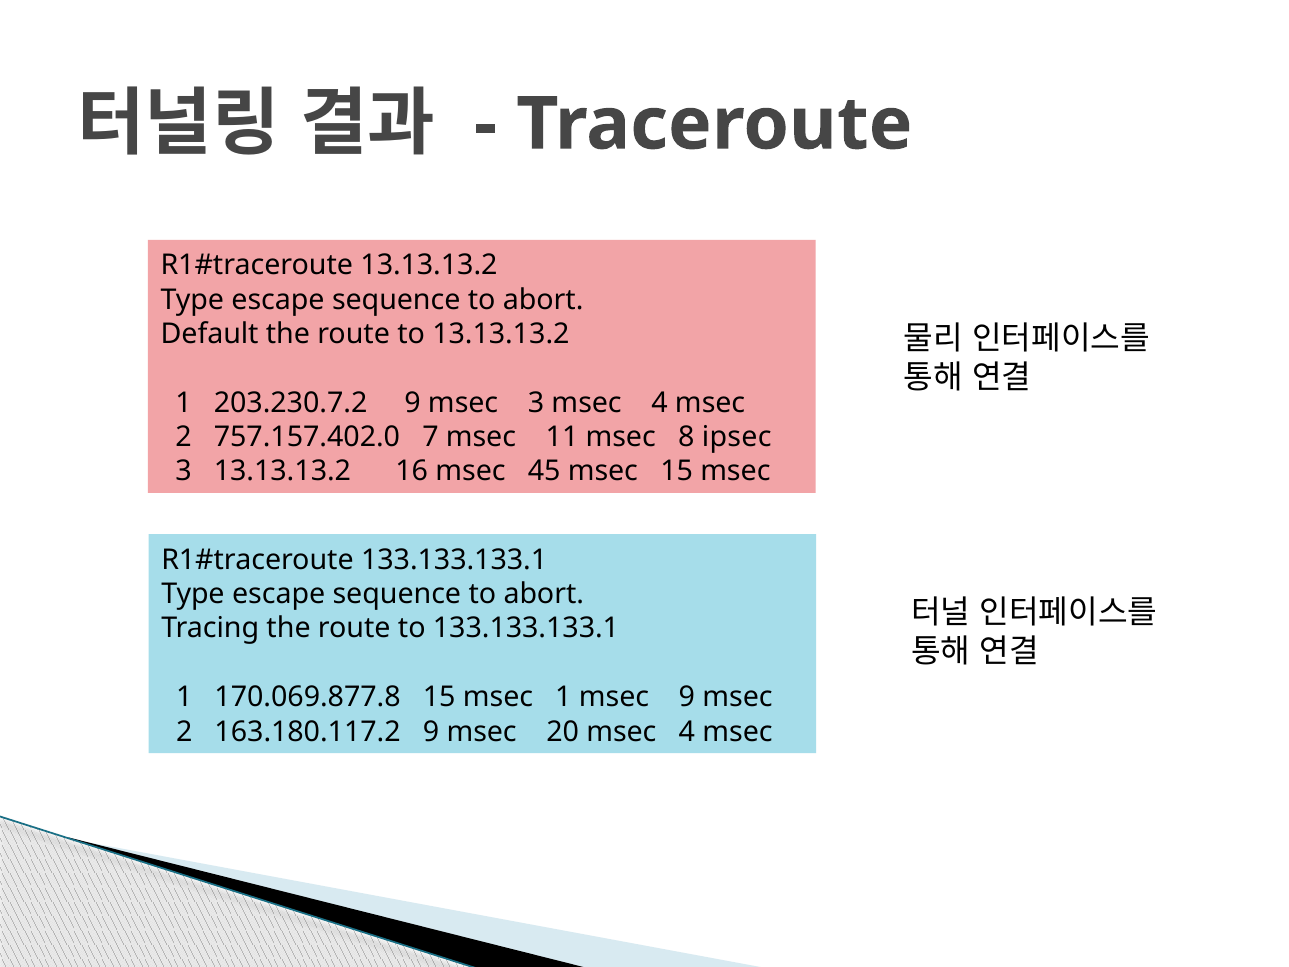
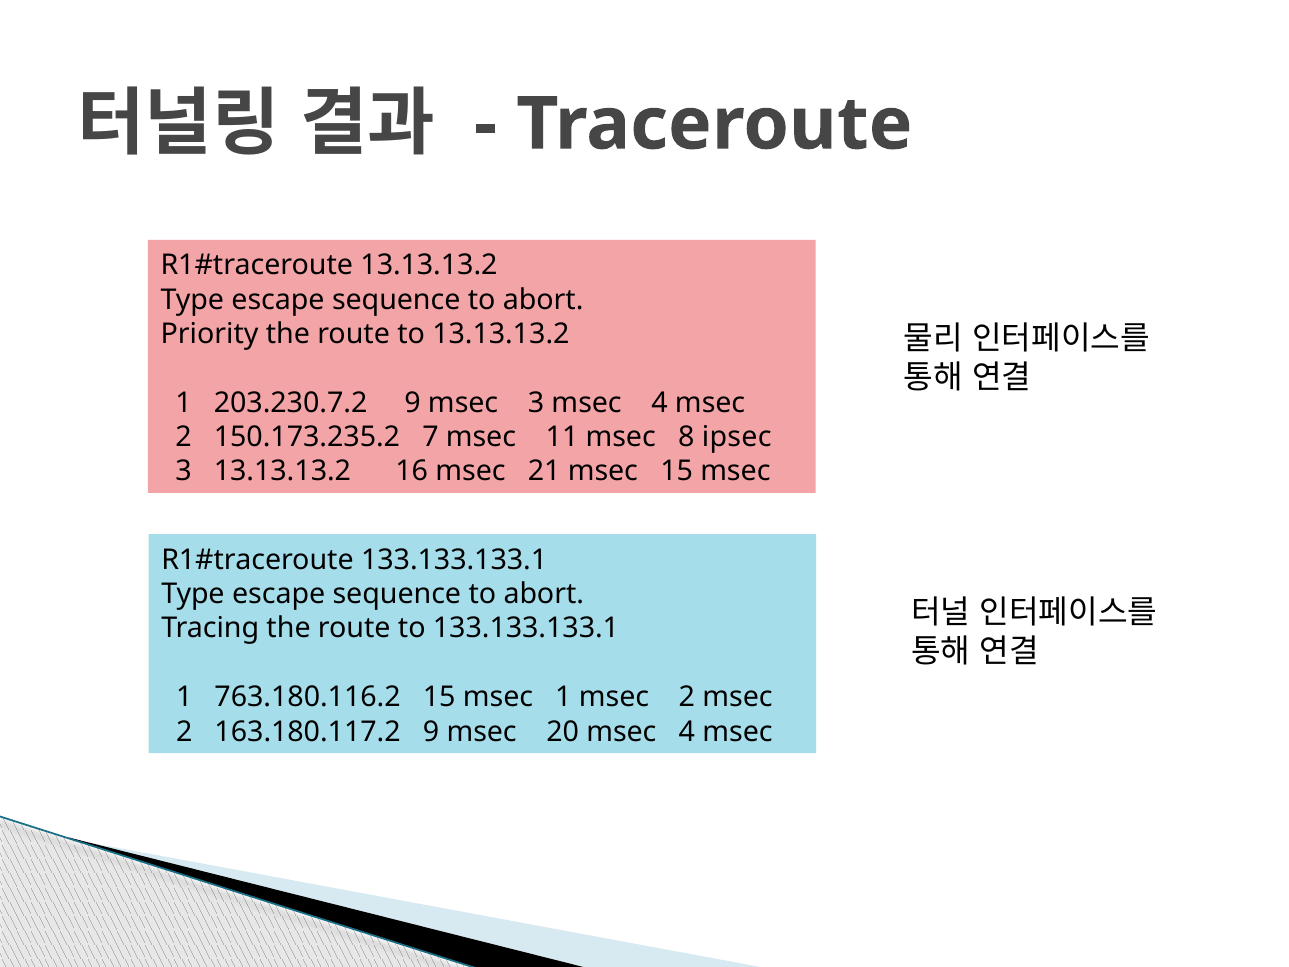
Default: Default -> Priority
757.157.402.0: 757.157.402.0 -> 150.173.235.2
45: 45 -> 21
170.069.877.8: 170.069.877.8 -> 763.180.116.2
1 msec 9: 9 -> 2
